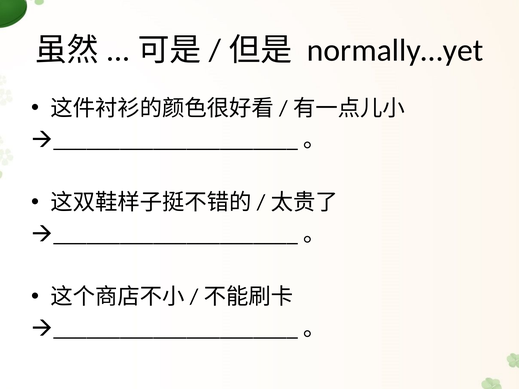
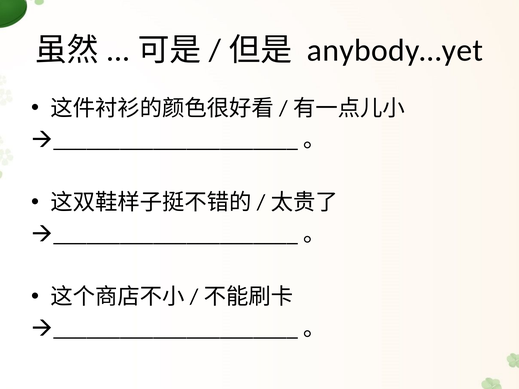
normally…yet: normally…yet -> anybody…yet
